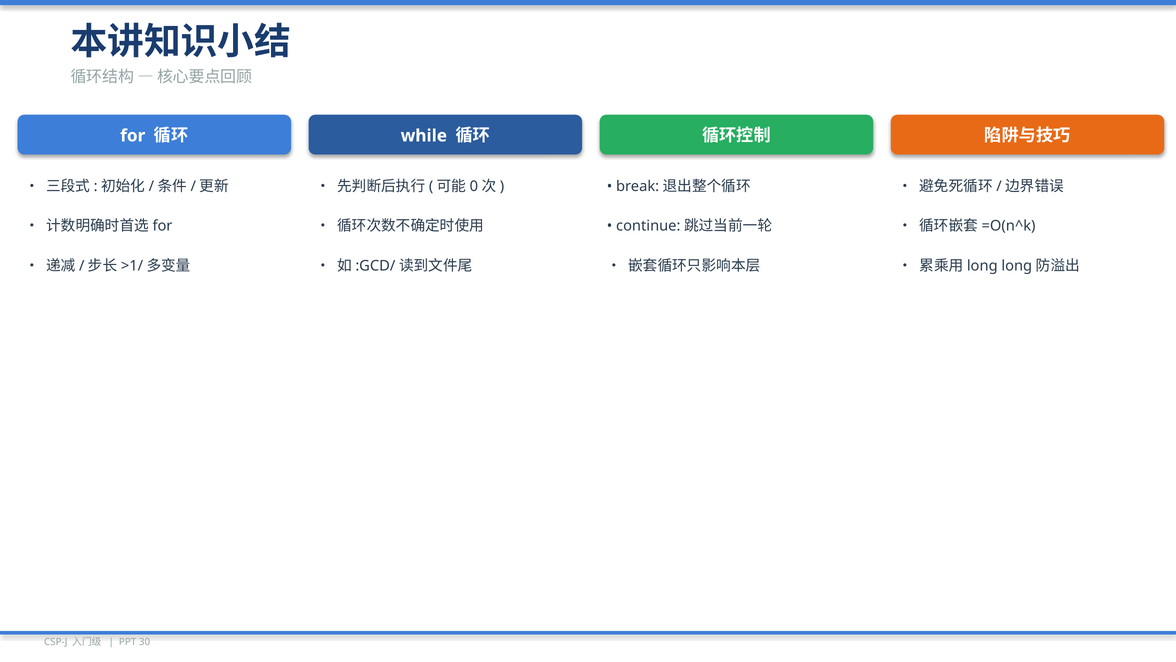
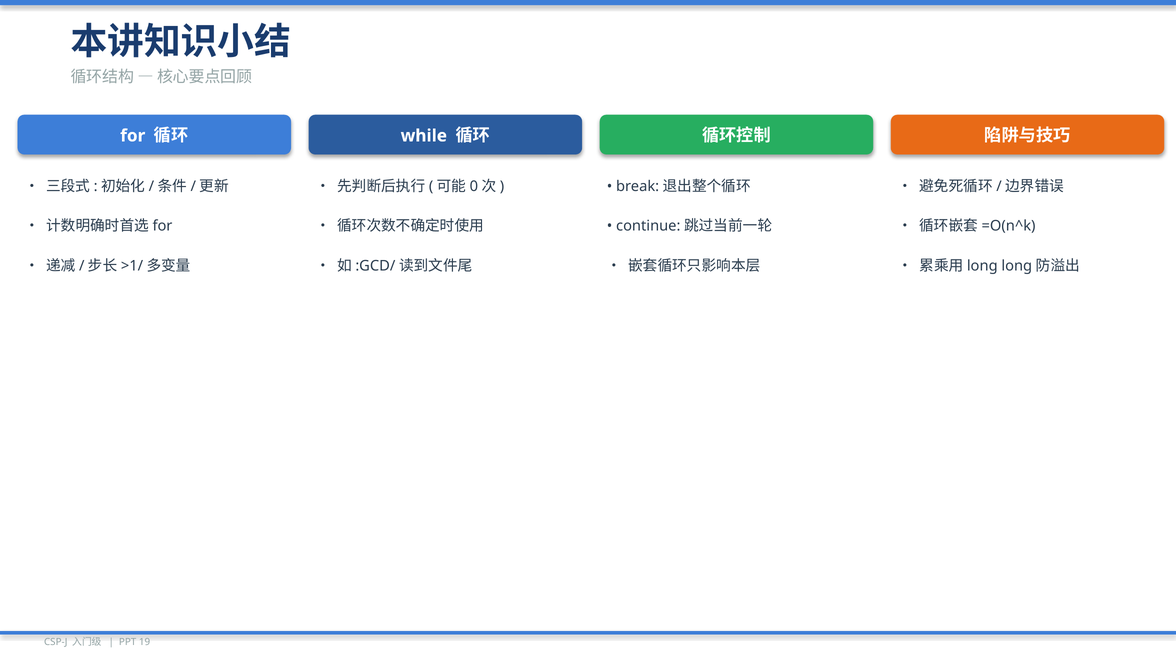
30: 30 -> 19
